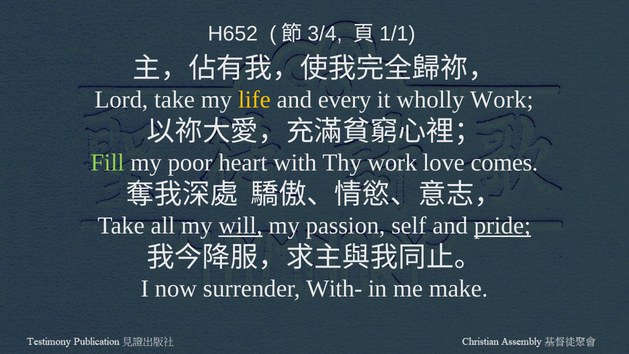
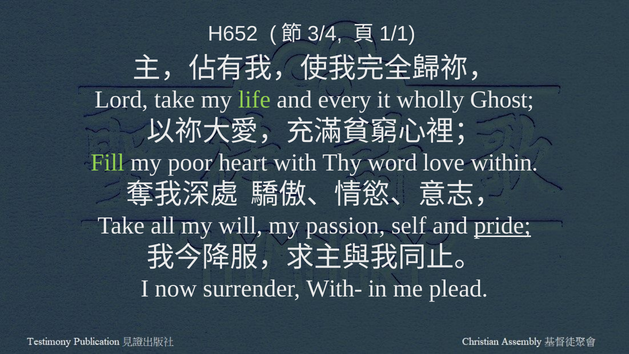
life colour: yellow -> light green
wholly Work: Work -> Ghost
Thy work: work -> word
comes: comes -> within
will underline: present -> none
make: make -> plead
